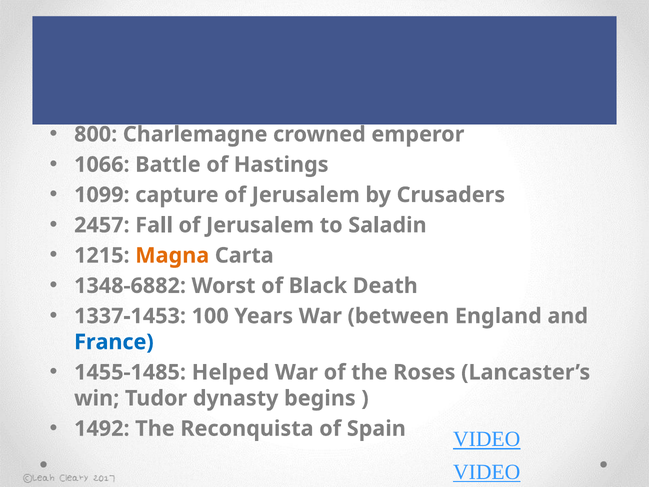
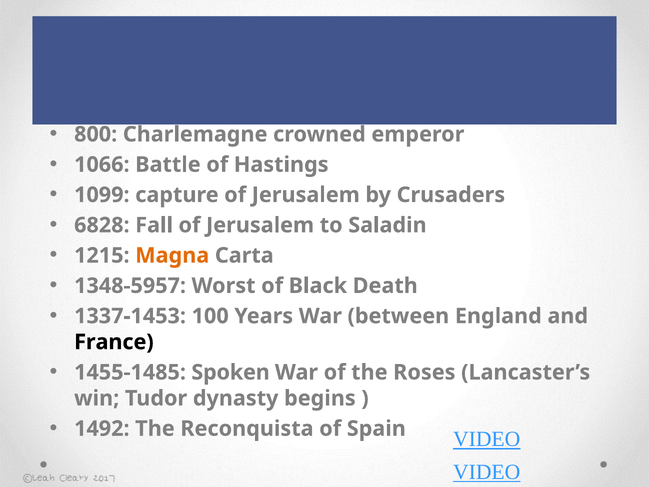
2457: 2457 -> 6828
1348-6882: 1348-6882 -> 1348-5957
France colour: blue -> black
Helped: Helped -> Spoken
